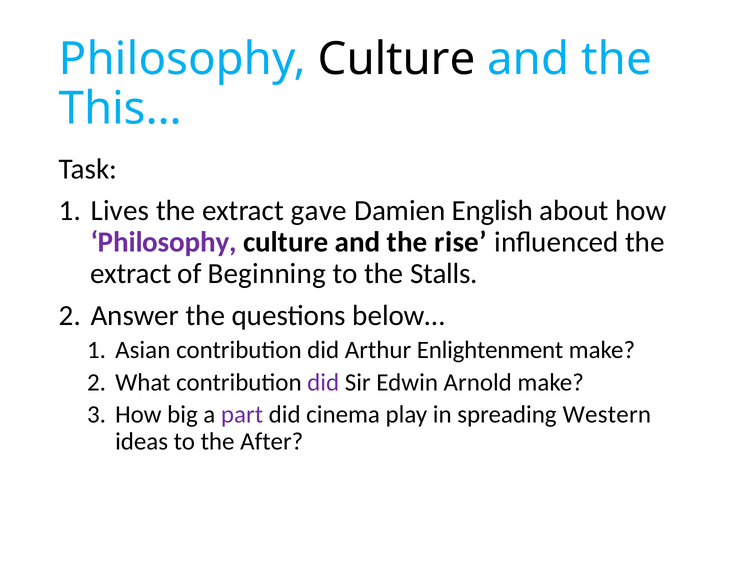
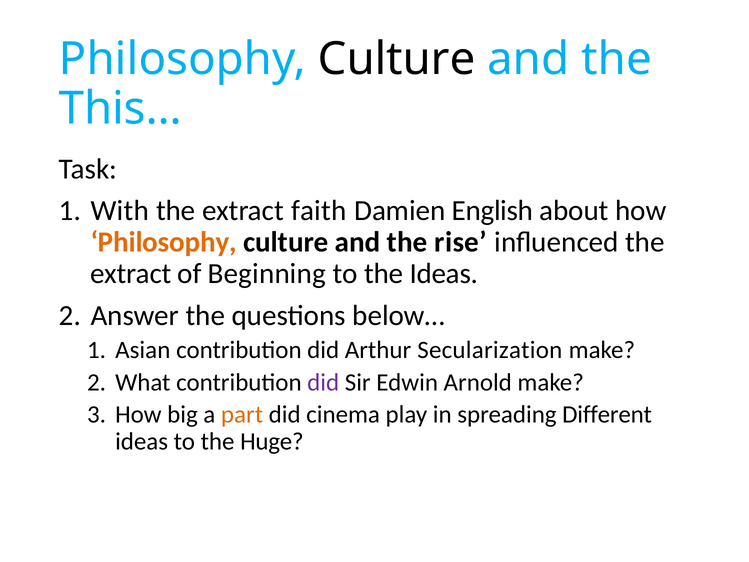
Lives: Lives -> With
gave: gave -> faith
Philosophy at (164, 242) colour: purple -> orange
the Stalls: Stalls -> Ideas
Enlightenment: Enlightenment -> Secularization
part colour: purple -> orange
Western: Western -> Different
After: After -> Huge
